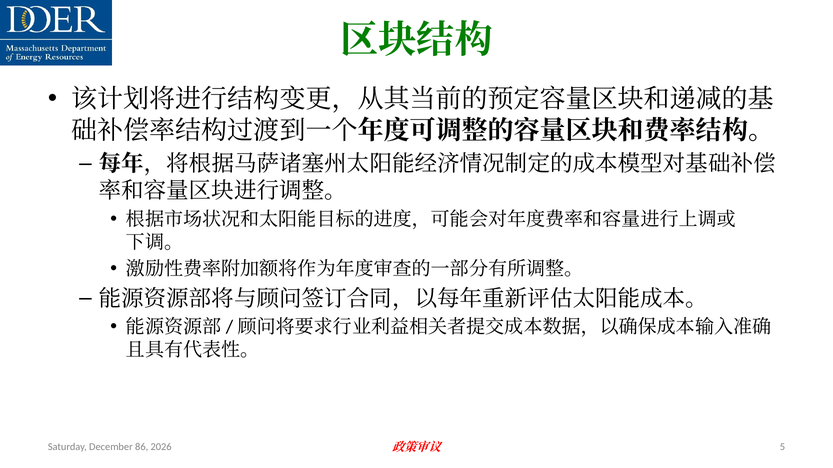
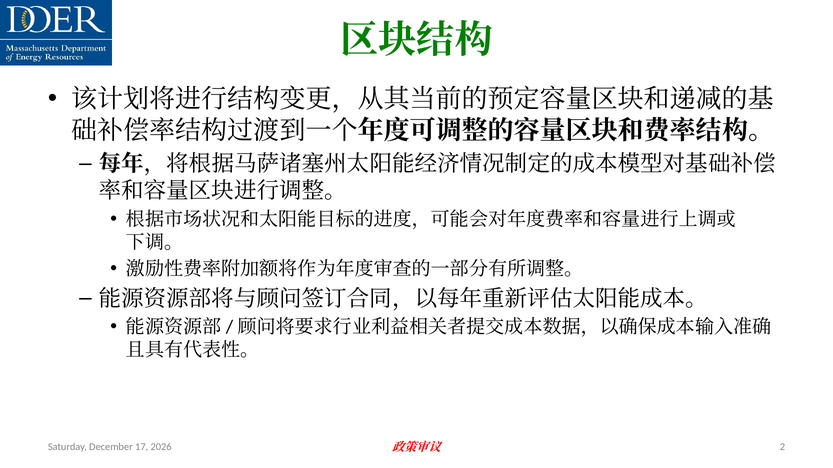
86: 86 -> 17
5: 5 -> 2
